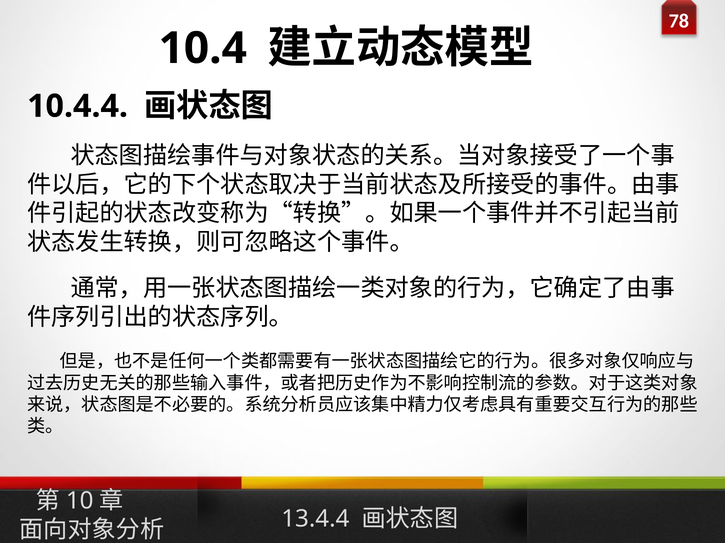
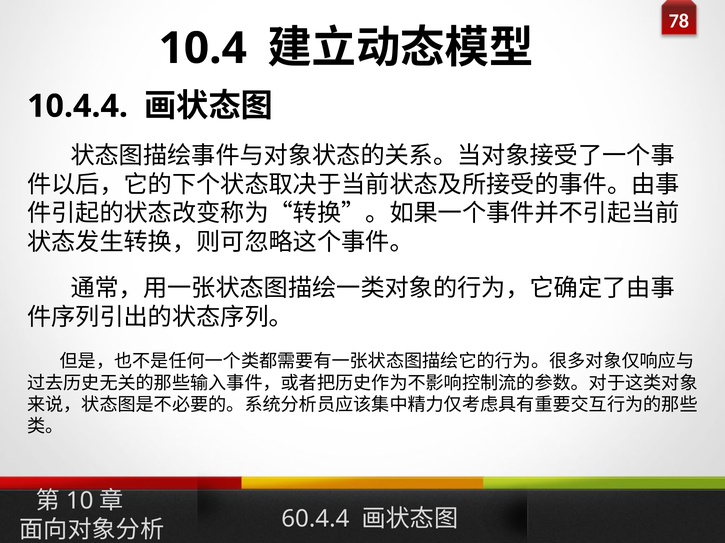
13.4.4: 13.4.4 -> 60.4.4
